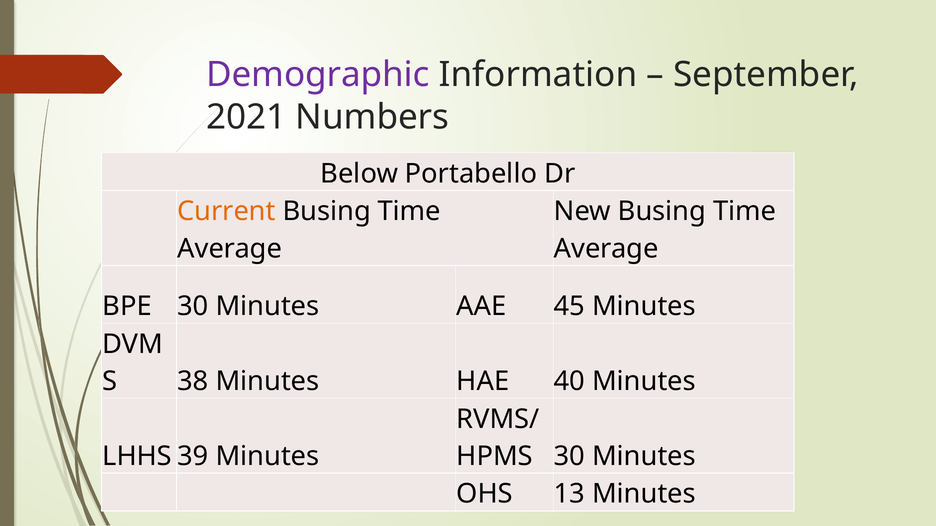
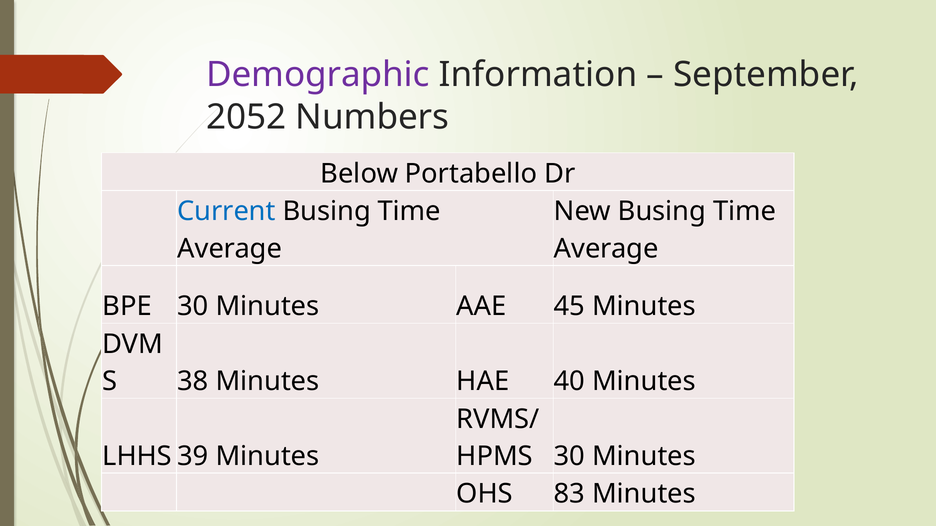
2021: 2021 -> 2052
Current colour: orange -> blue
13: 13 -> 83
